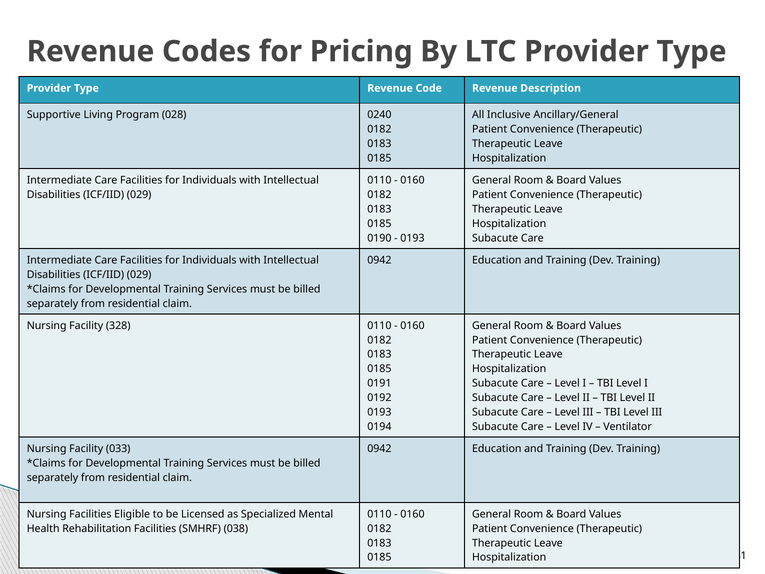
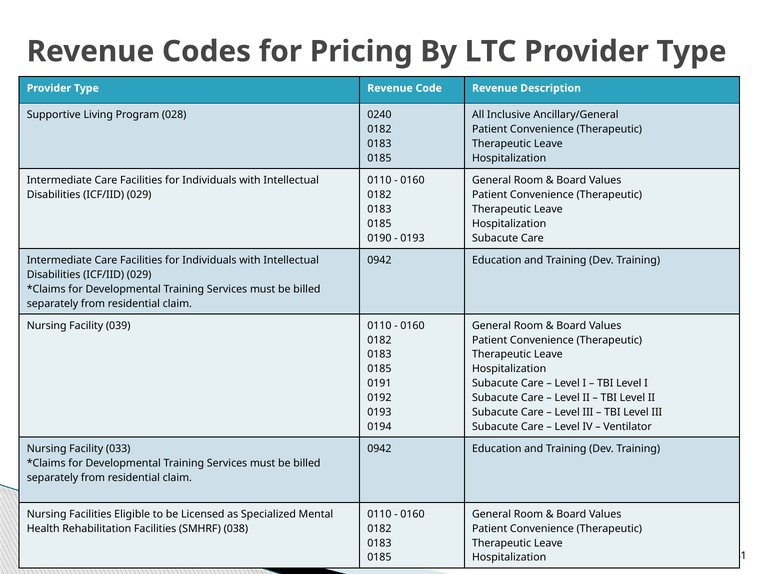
328: 328 -> 039
